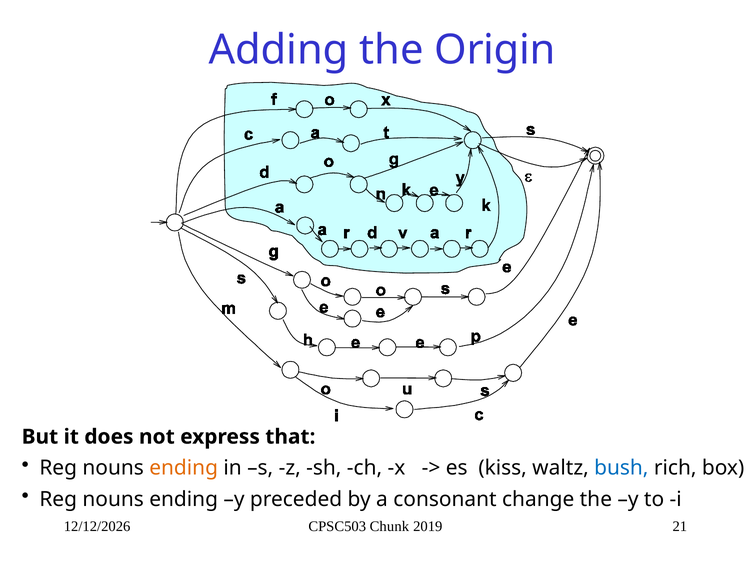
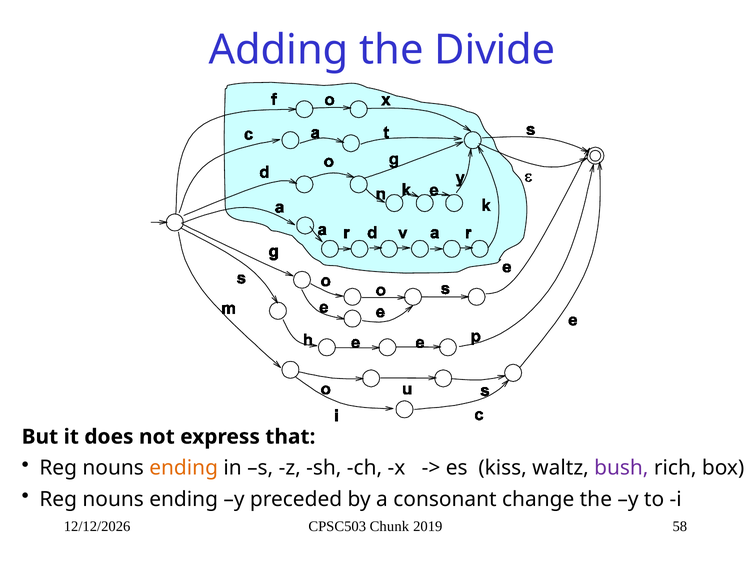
Origin: Origin -> Divide
bush colour: blue -> purple
21: 21 -> 58
